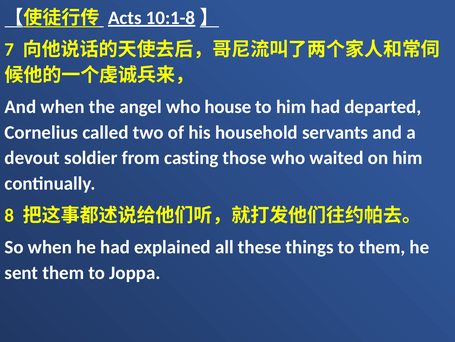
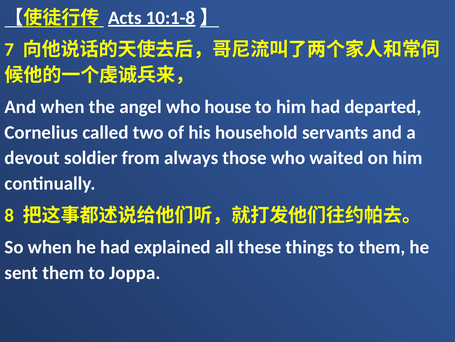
casting: casting -> always
